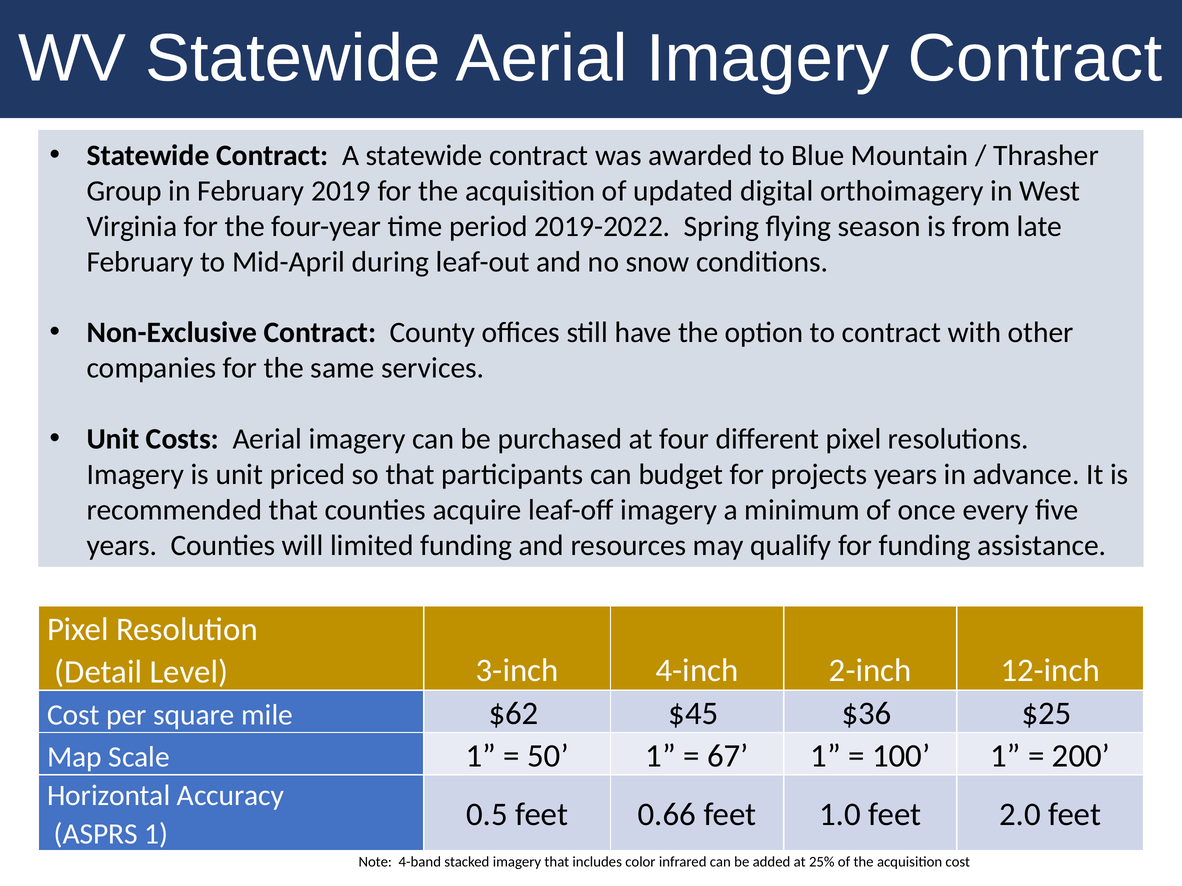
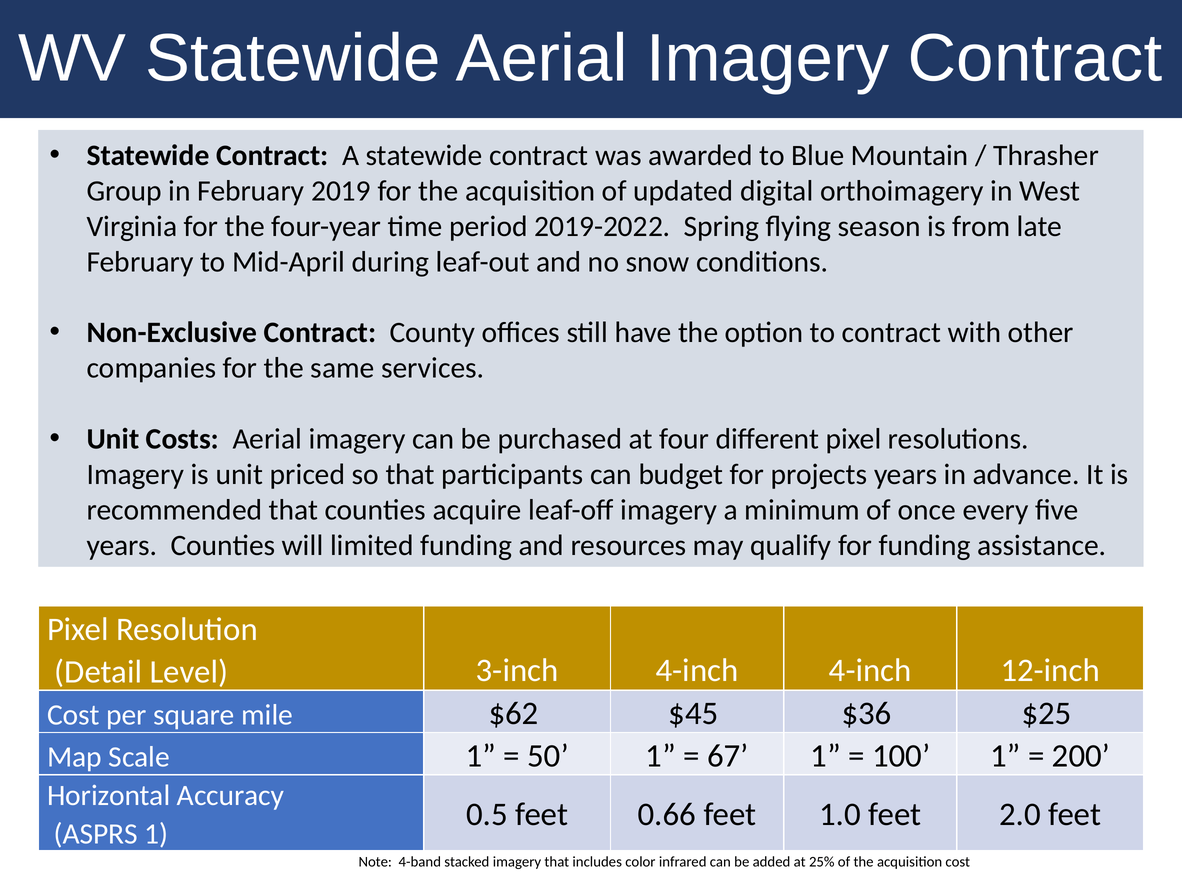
4-inch 2-inch: 2-inch -> 4-inch
